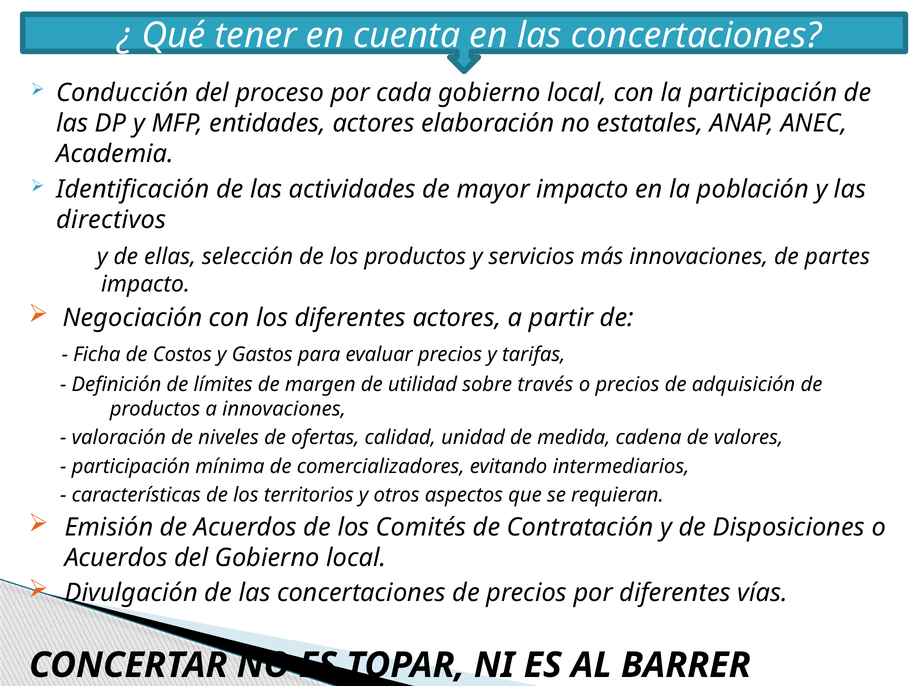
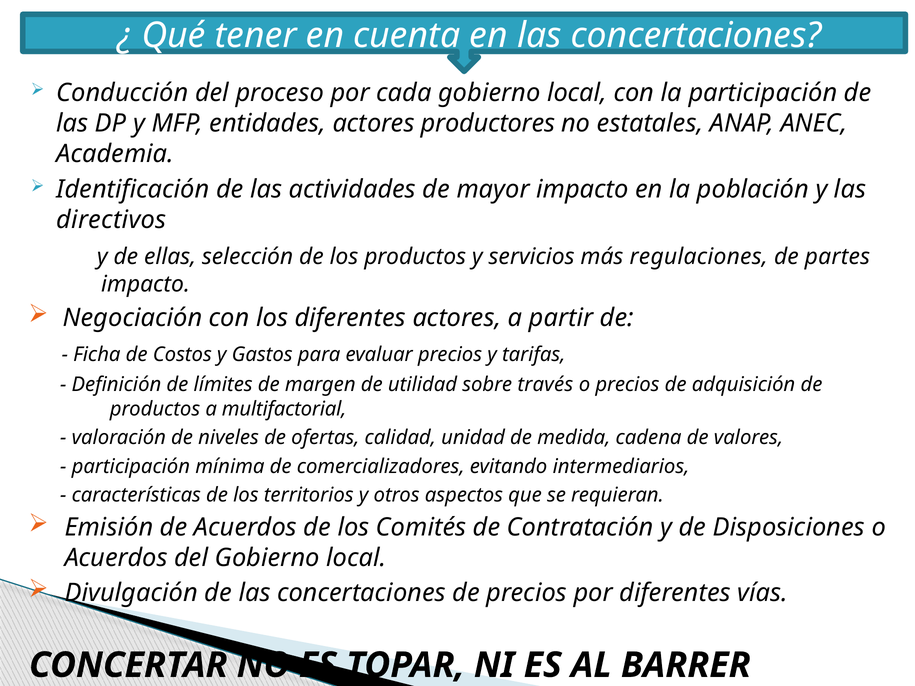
elaboración: elaboración -> productores
más innovaciones: innovaciones -> regulaciones
a innovaciones: innovaciones -> multifactorial
